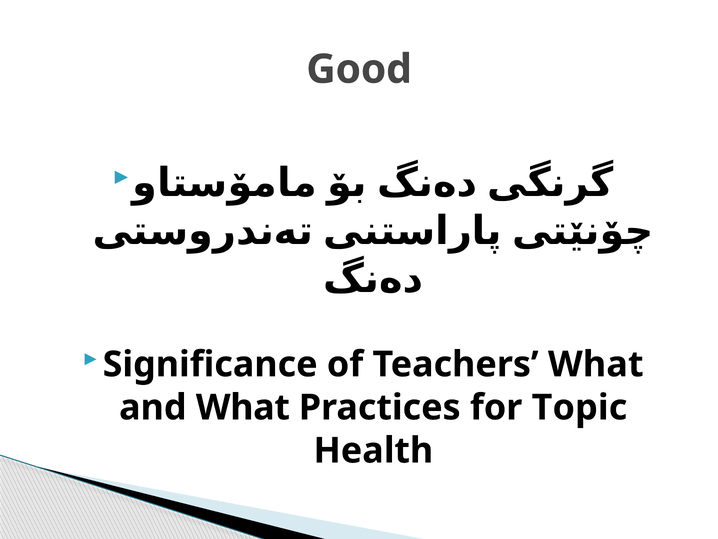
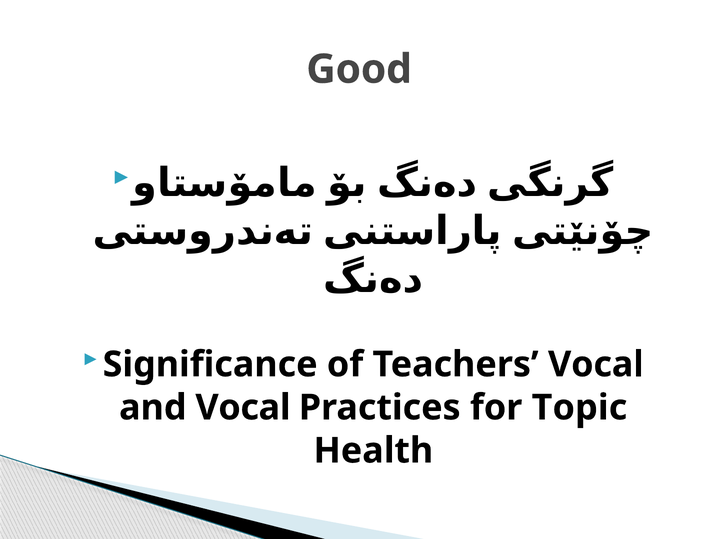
Teachers What: What -> Vocal
and What: What -> Vocal
